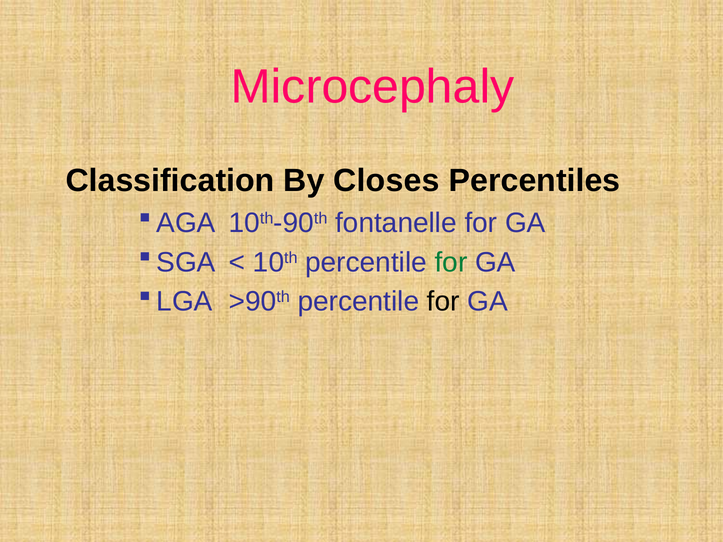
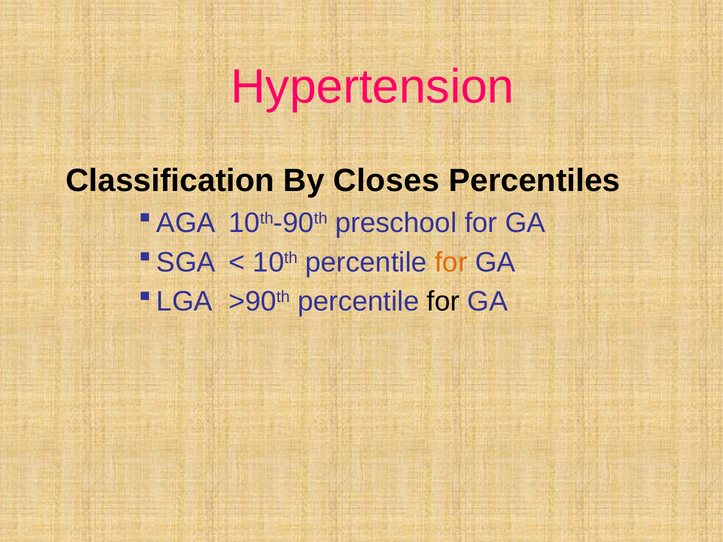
Microcephaly: Microcephaly -> Hypertension
fontanelle: fontanelle -> preschool
for at (451, 262) colour: green -> orange
